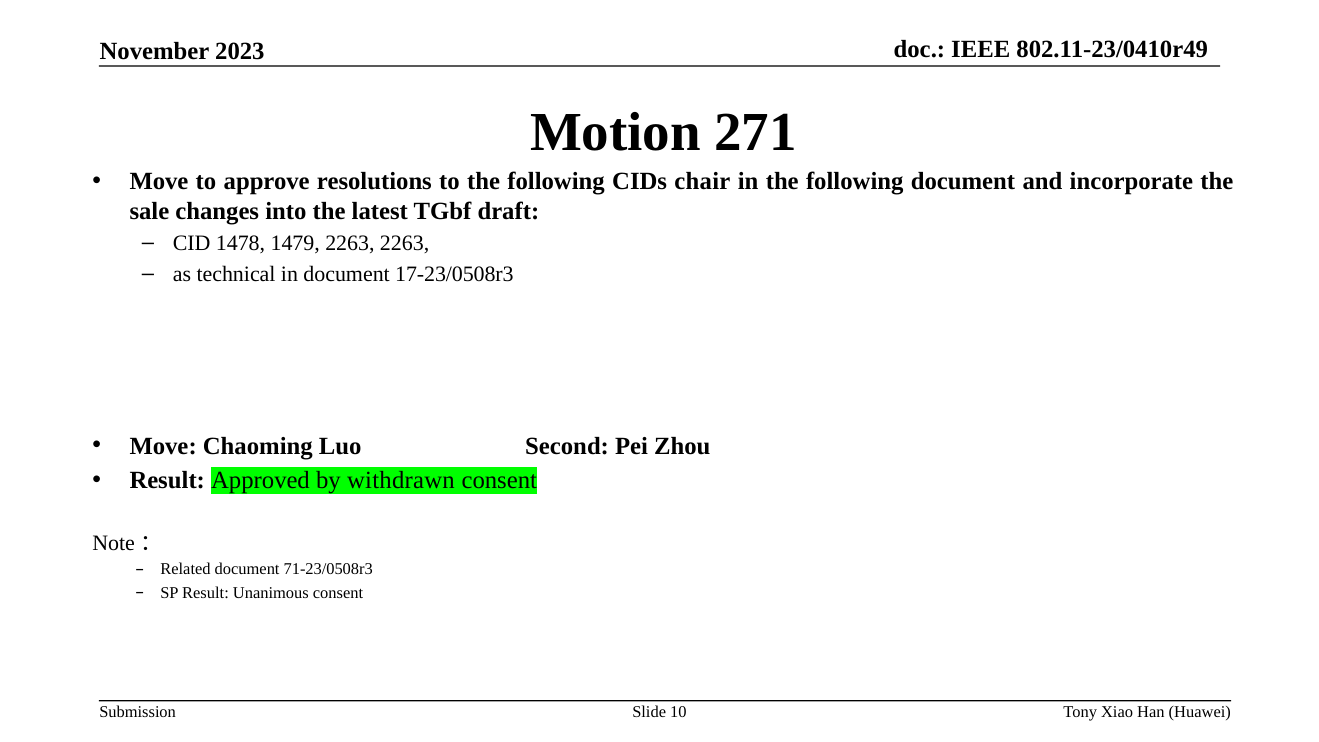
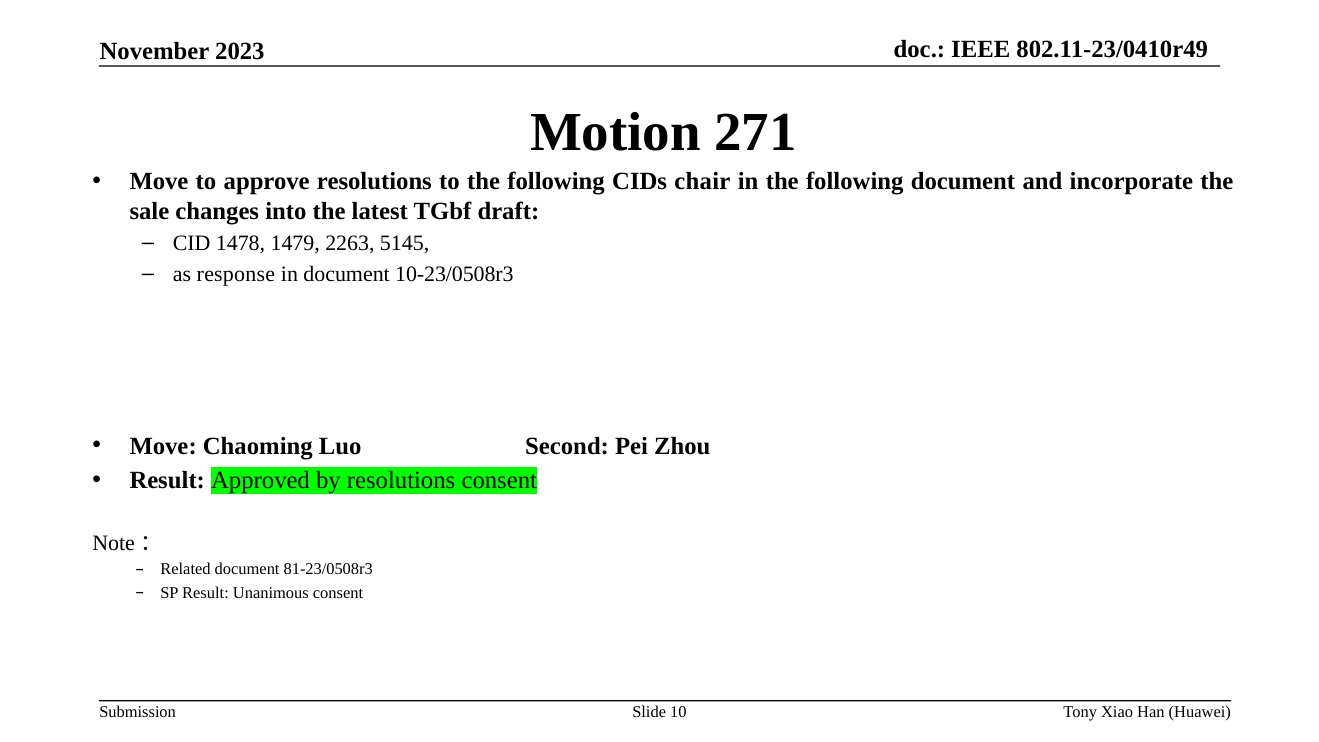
2263 2263: 2263 -> 5145
technical: technical -> response
17-23/0508r3: 17-23/0508r3 -> 10-23/0508r3
by withdrawn: withdrawn -> resolutions
71-23/0508r3: 71-23/0508r3 -> 81-23/0508r3
